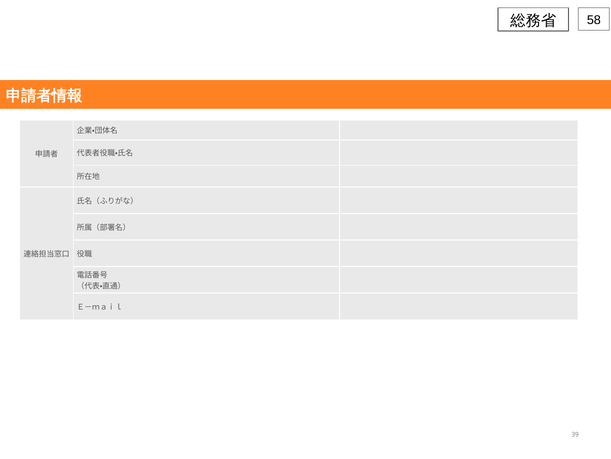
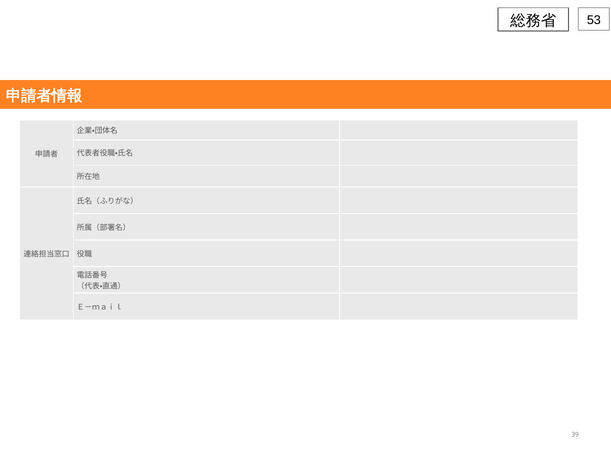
58: 58 -> 53
